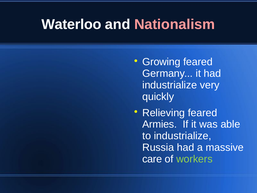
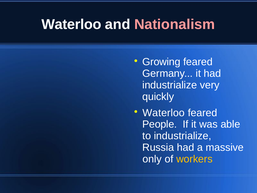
Relieving at (164, 113): Relieving -> Waterloo
Armies: Armies -> People
care: care -> only
workers colour: light green -> yellow
